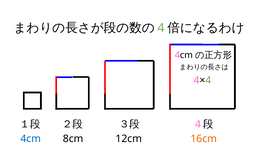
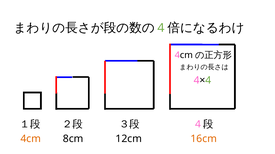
4cm at (31, 139) colour: blue -> orange
